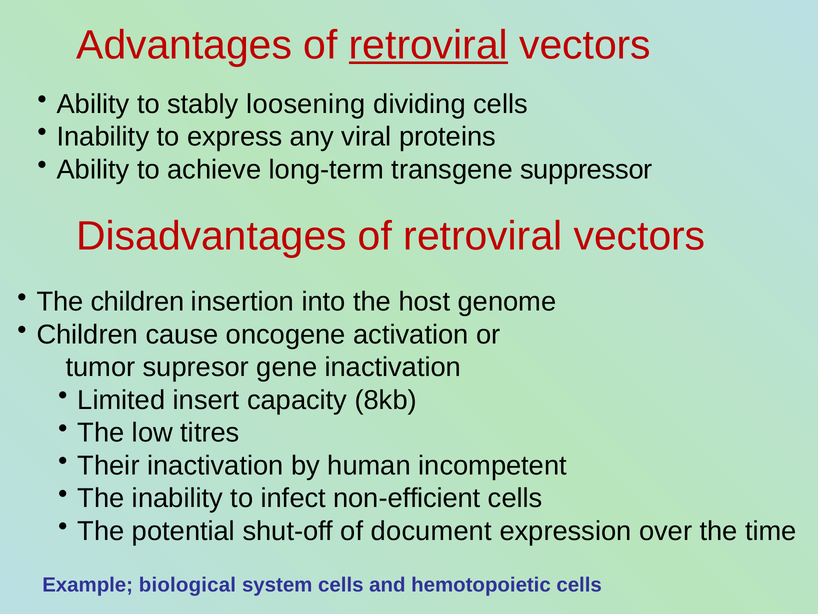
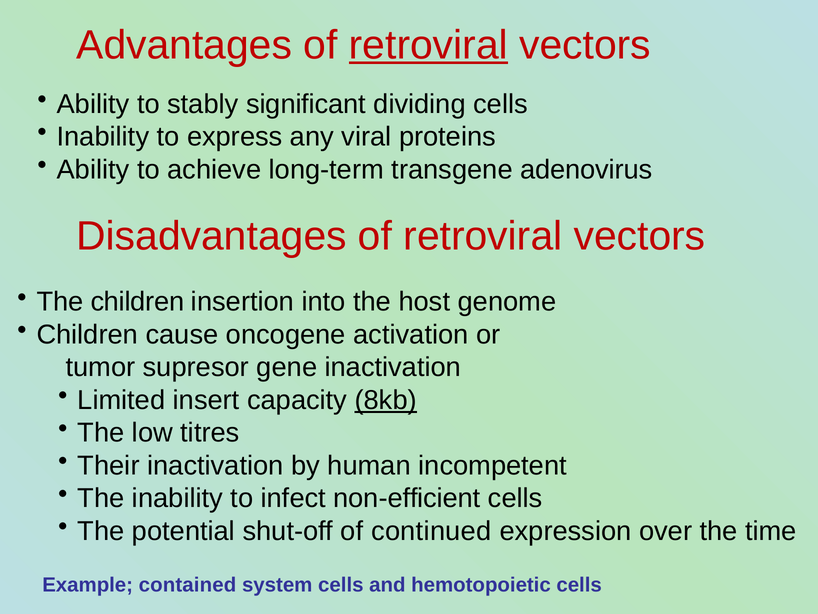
loosening: loosening -> significant
suppressor: suppressor -> adenovirus
8kb underline: none -> present
document: document -> continued
biological: biological -> contained
